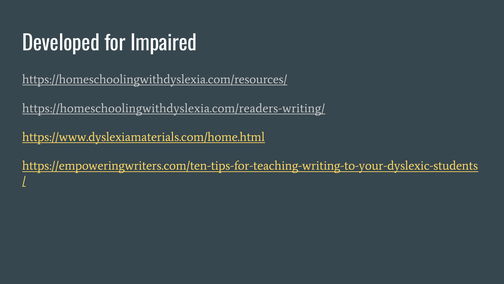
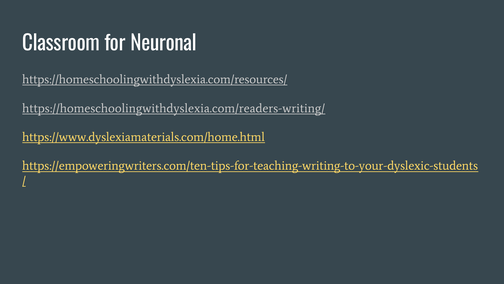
Developed: Developed -> Classroom
Impaired: Impaired -> Neuronal
